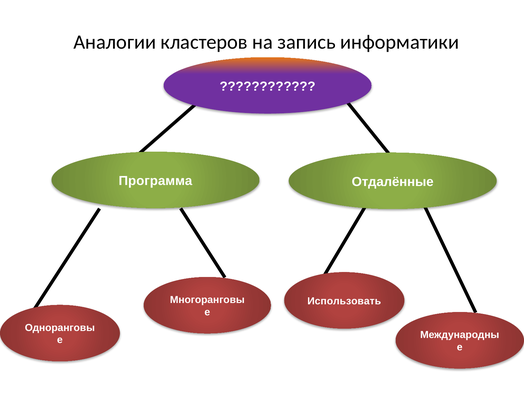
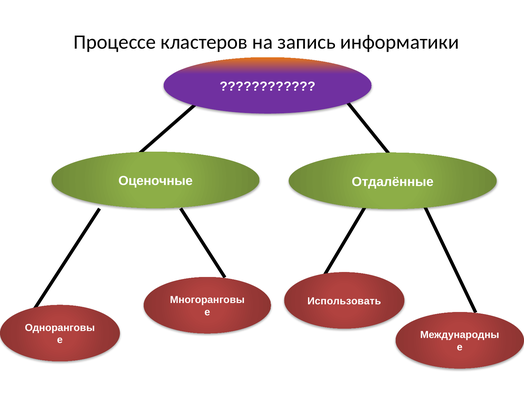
Аналогии: Аналогии -> Процессе
Программа: Программа -> Оценочные
